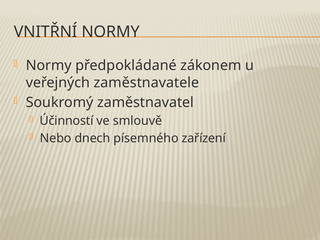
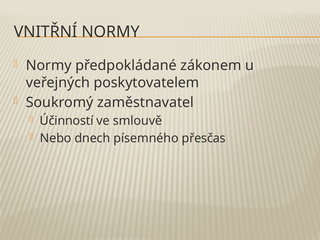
zaměstnavatele: zaměstnavatele -> poskytovatelem
zařízení: zařízení -> přesčas
